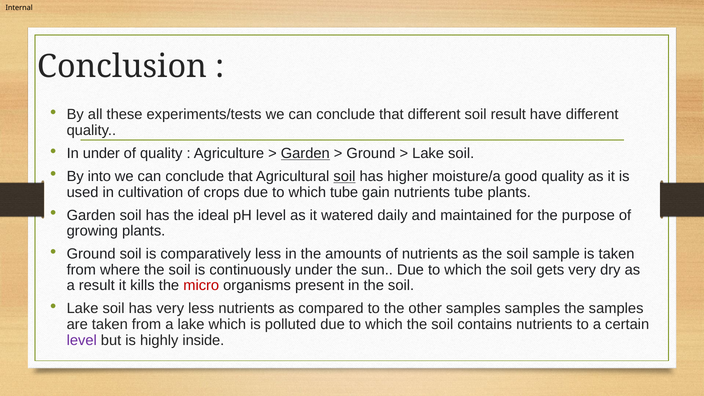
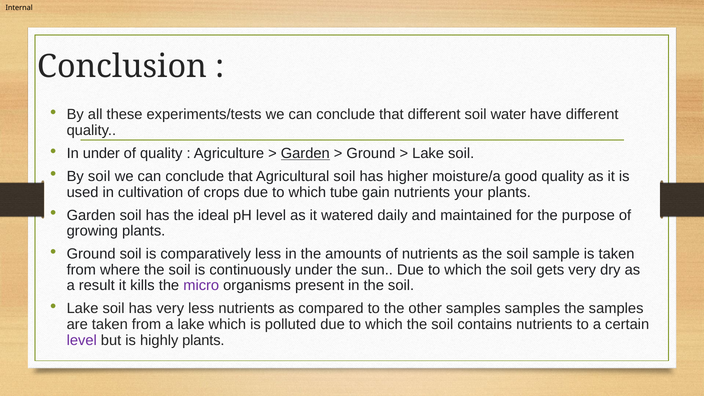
soil result: result -> water
By into: into -> soil
soil at (344, 176) underline: present -> none
nutrients tube: tube -> your
micro colour: red -> purple
highly inside: inside -> plants
